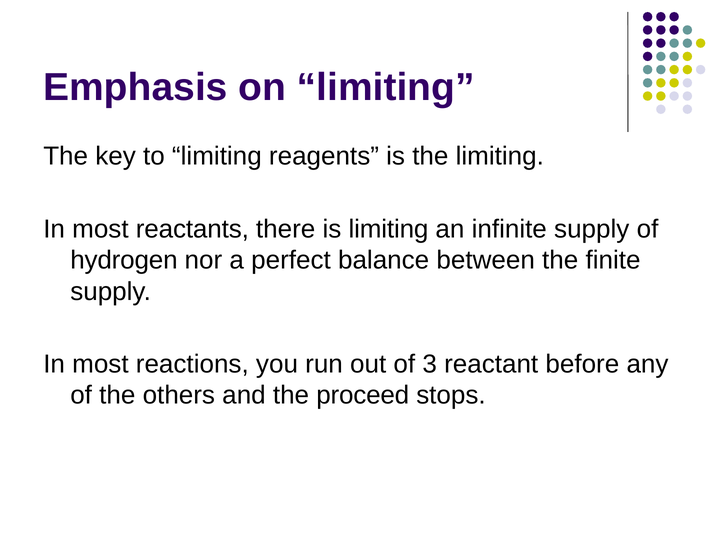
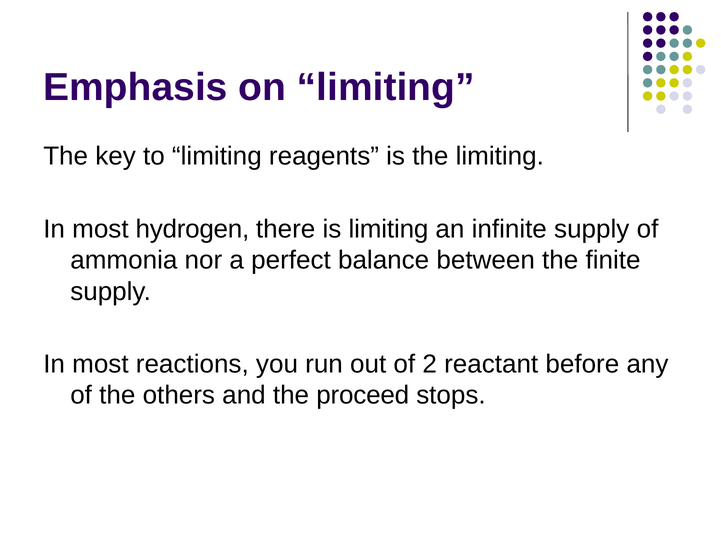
reactants: reactants -> hydrogen
hydrogen: hydrogen -> ammonia
3: 3 -> 2
